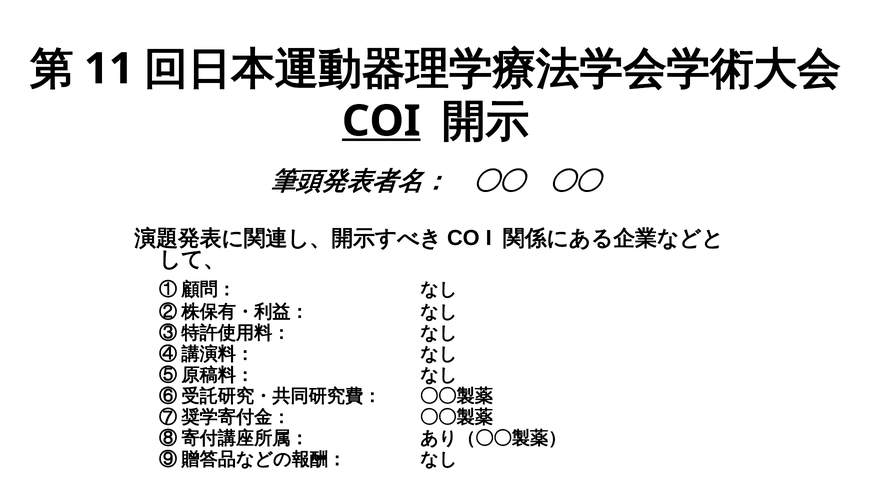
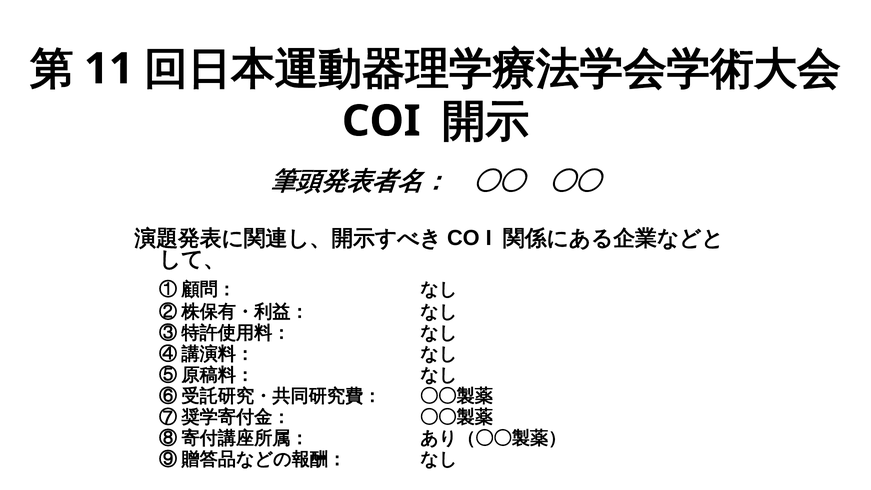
COI underline: present -> none
